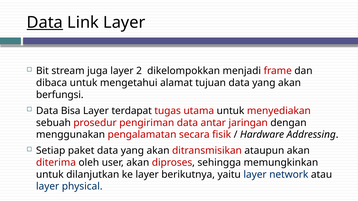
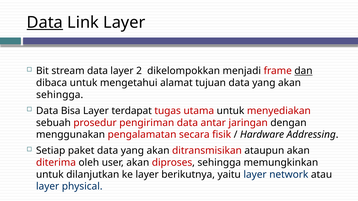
stream juga: juga -> data
dan underline: none -> present
berfungsi at (60, 95): berfungsi -> sehingga
